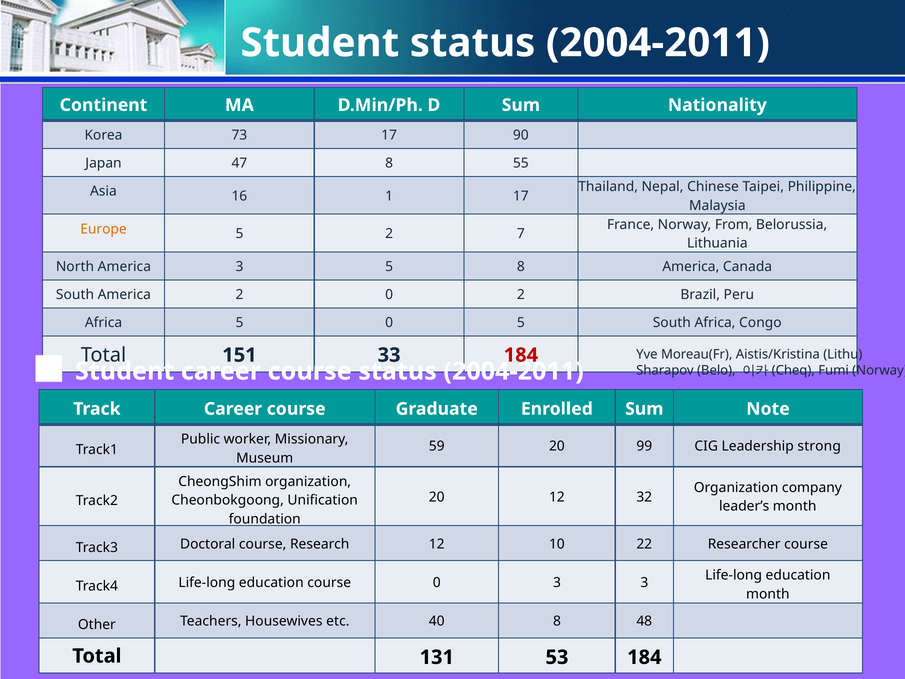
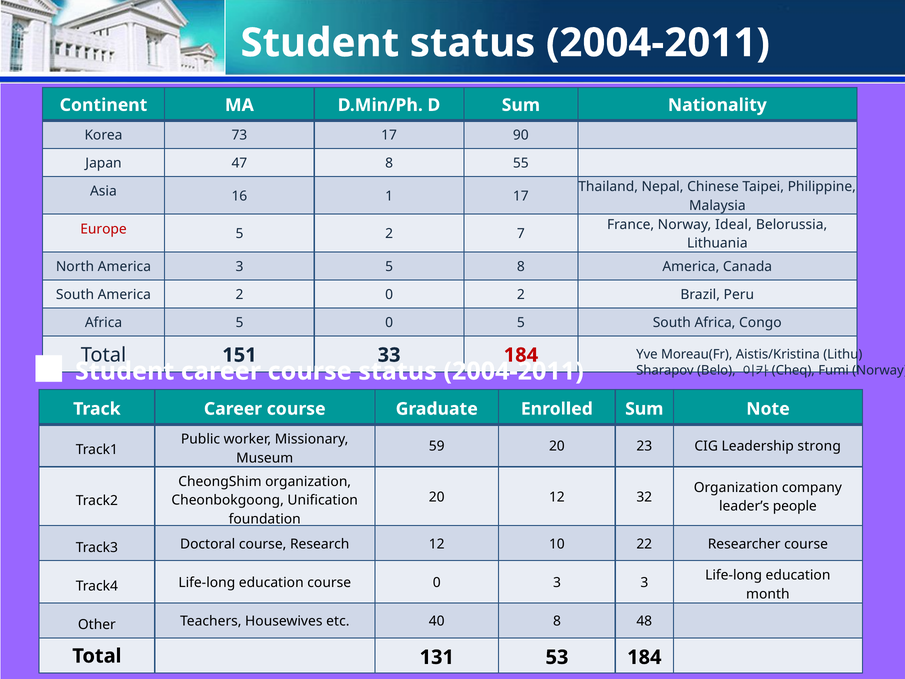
From: From -> Ideal
Europe colour: orange -> red
99: 99 -> 23
leader’s month: month -> people
